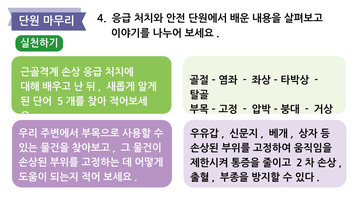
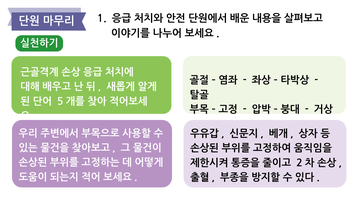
4: 4 -> 1
